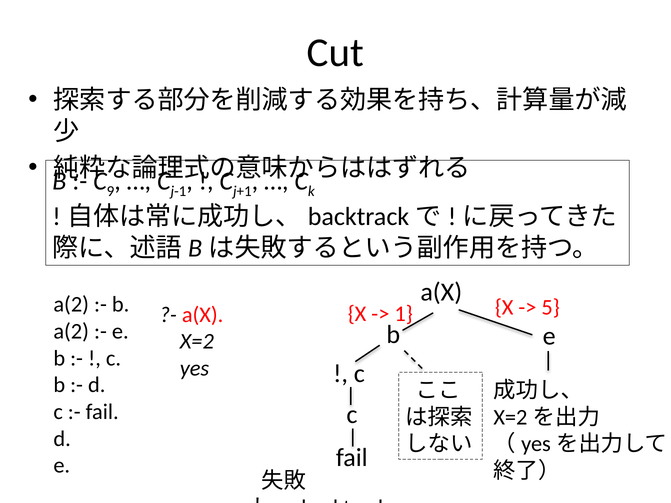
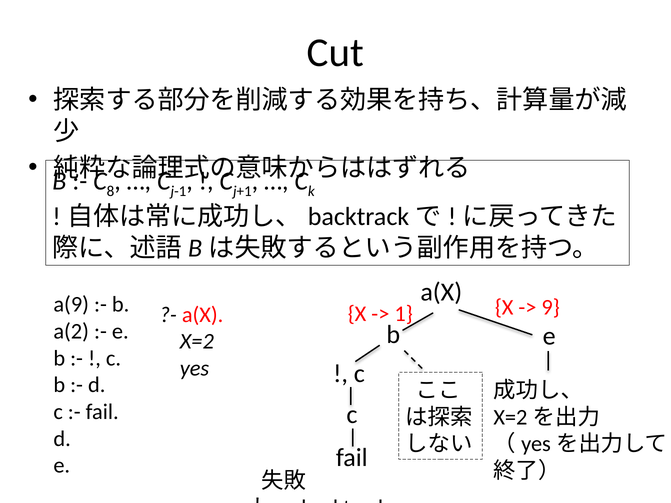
9: 9 -> 8
a(2 at (71, 305): a(2 -> a(9
5: 5 -> 9
